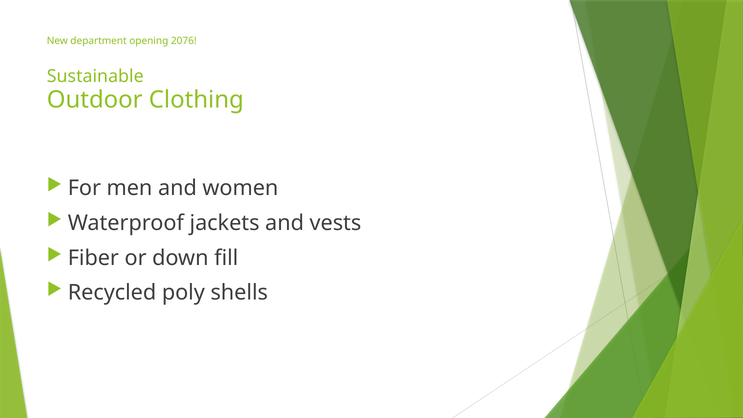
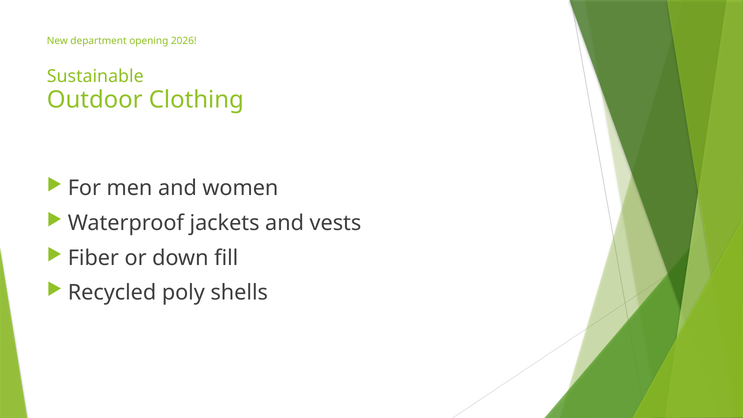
2076: 2076 -> 2026
